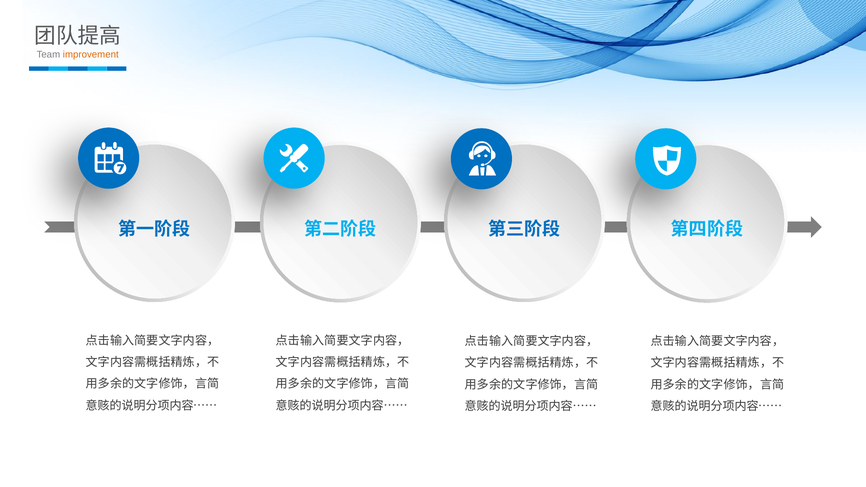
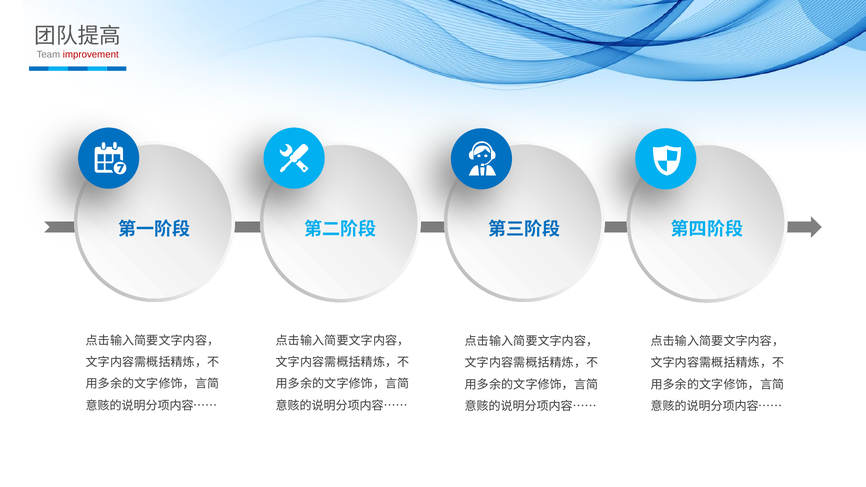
improvement colour: orange -> red
